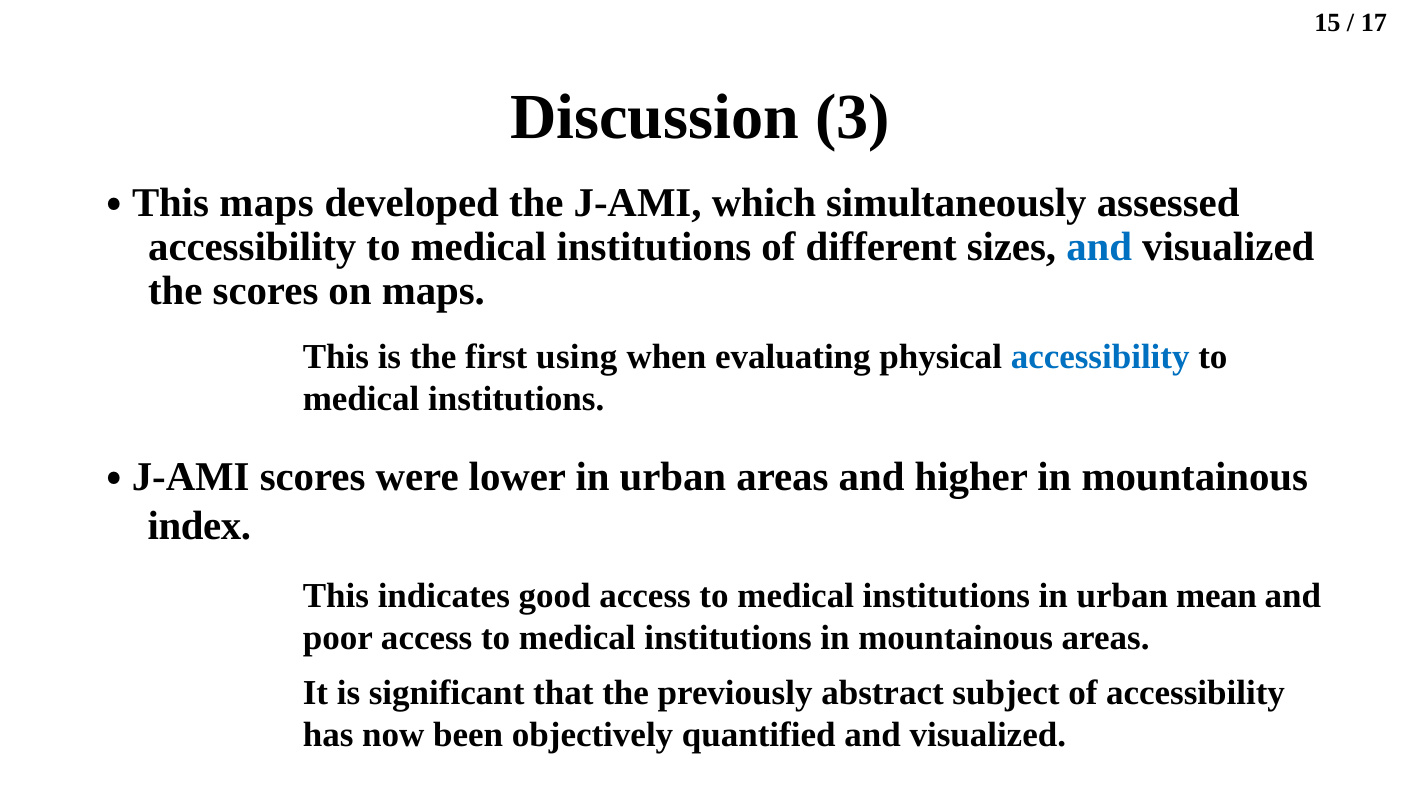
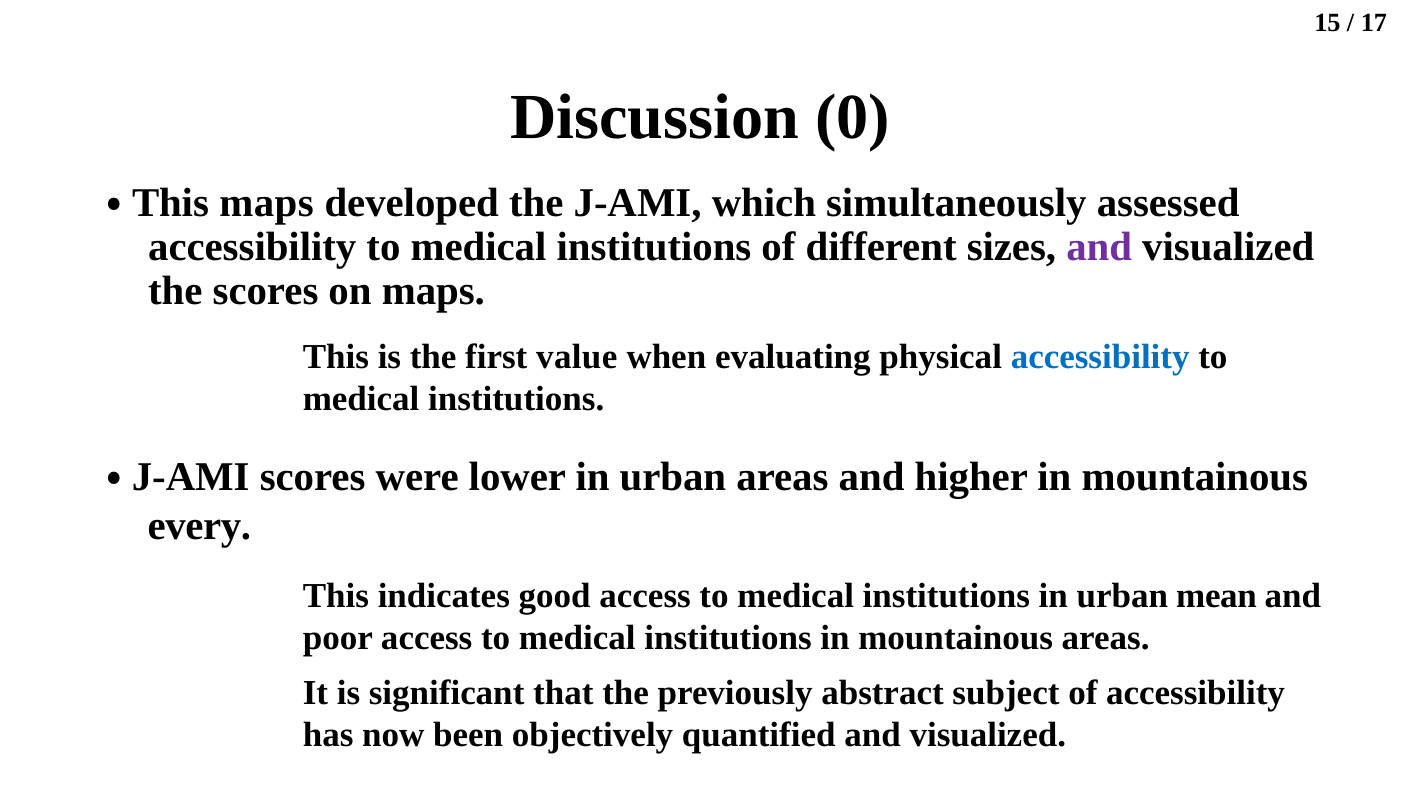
3: 3 -> 0
and at (1099, 247) colour: blue -> purple
using: using -> value
index: index -> every
